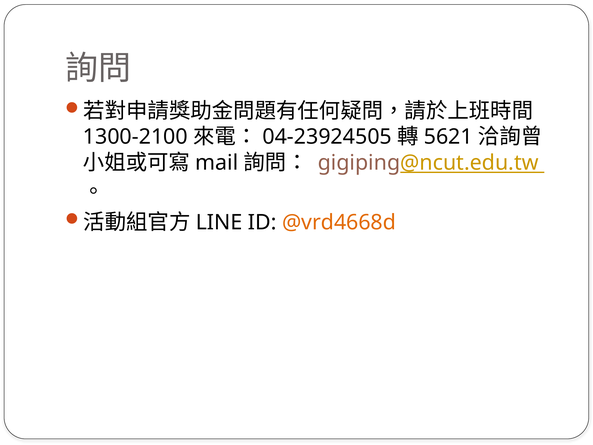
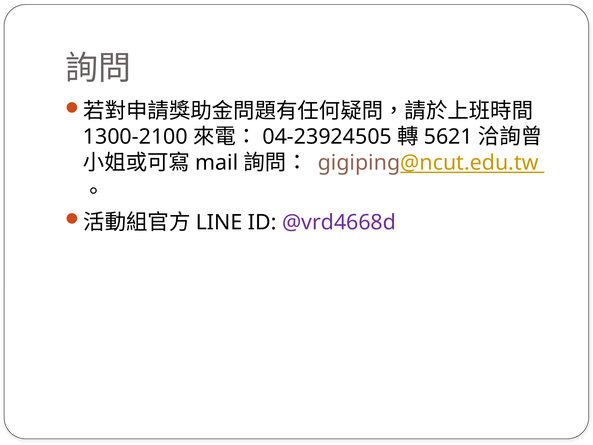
@vrd4668d colour: orange -> purple
